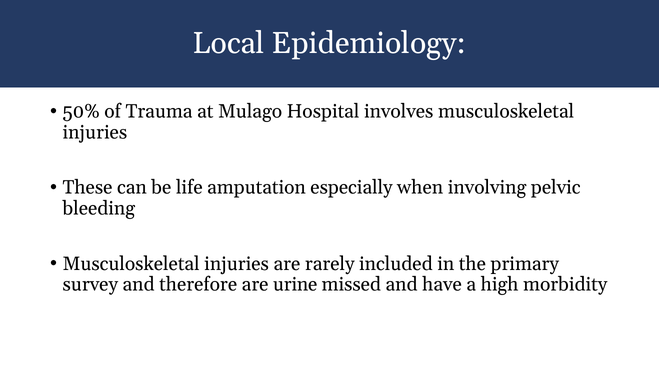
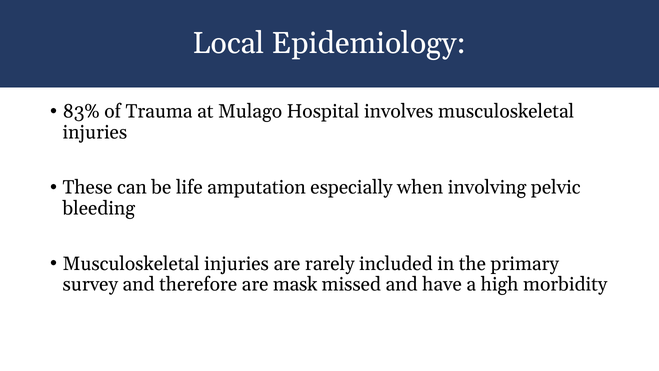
50%: 50% -> 83%
urine: urine -> mask
